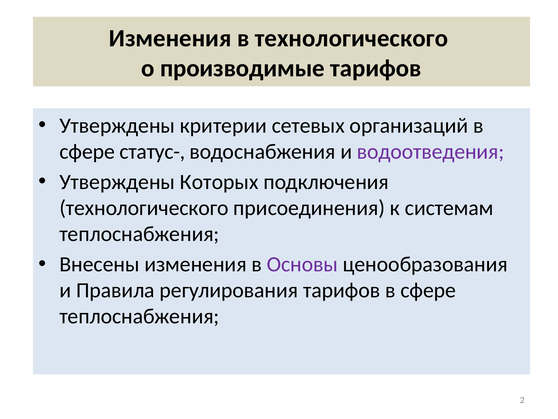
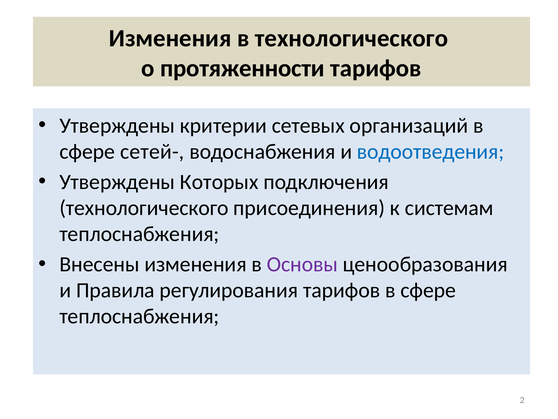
производимые: производимые -> протяженности
статус-: статус- -> сетей-
водоотведения colour: purple -> blue
